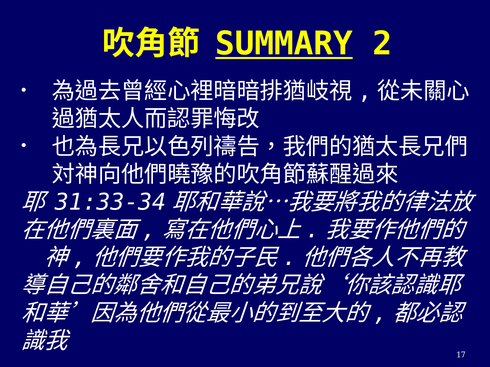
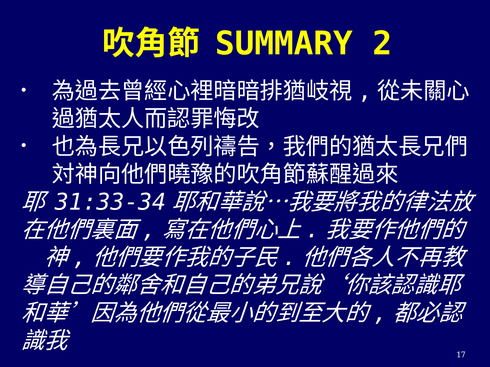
SUMMARY underline: present -> none
